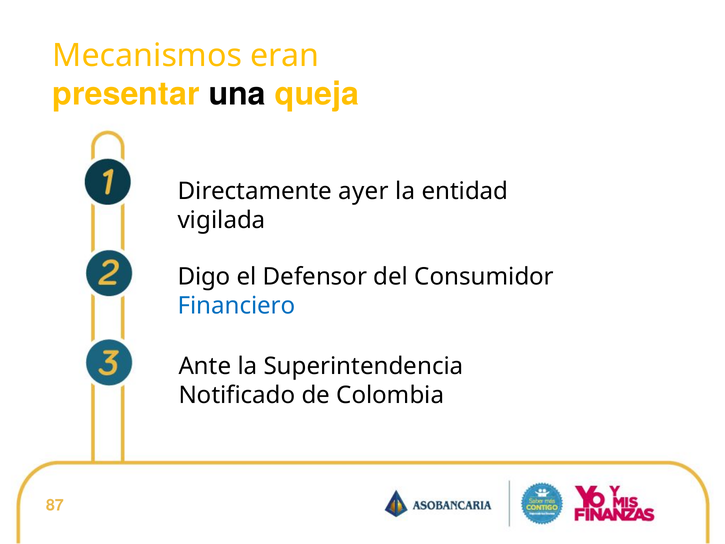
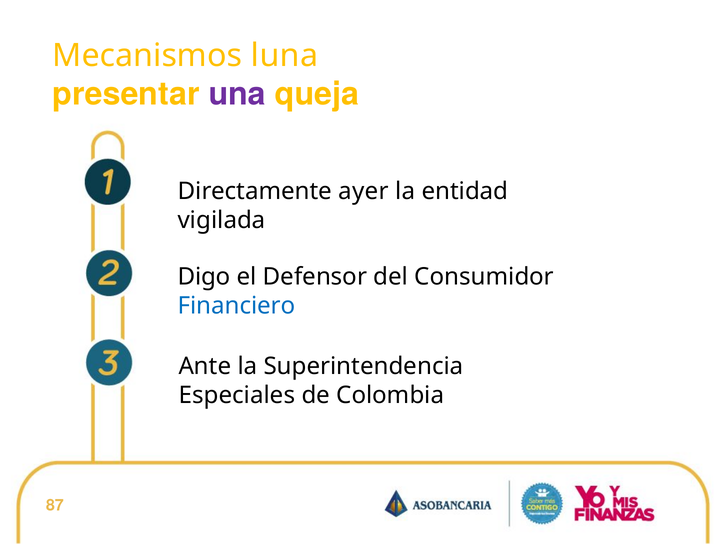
eran: eran -> luna
una colour: black -> purple
Notificado: Notificado -> Especiales
